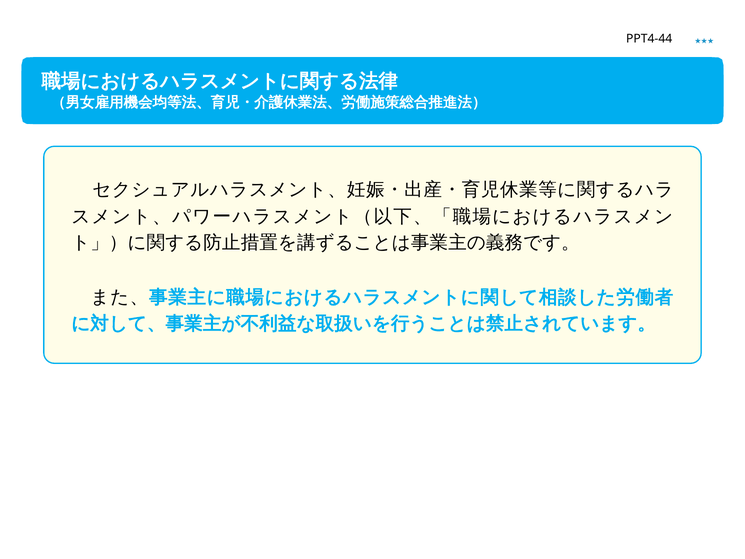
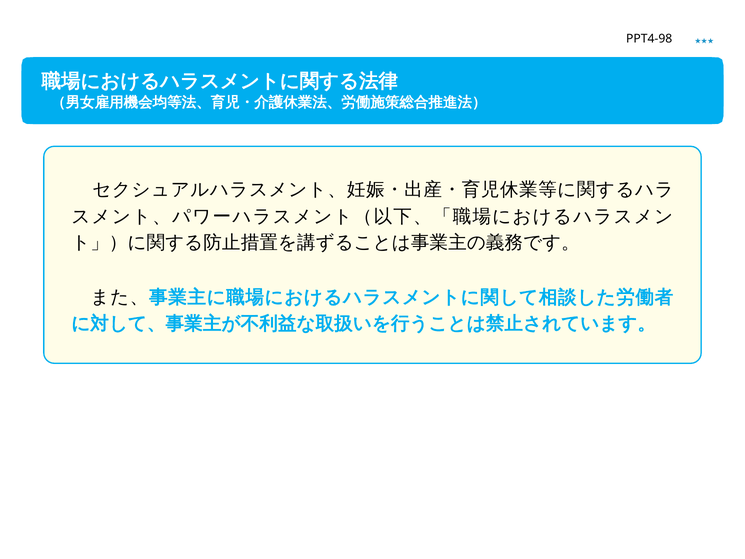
PPT4-44: PPT4-44 -> PPT4-98
